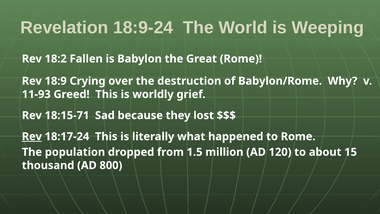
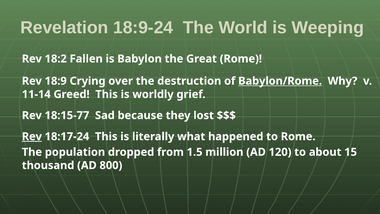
Babylon/Rome underline: none -> present
11-93: 11-93 -> 11-14
18:15-71: 18:15-71 -> 18:15-77
